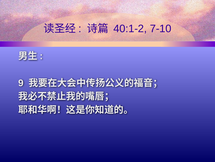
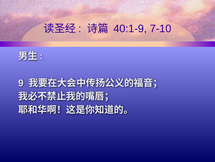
40:1-2: 40:1-2 -> 40:1-9
